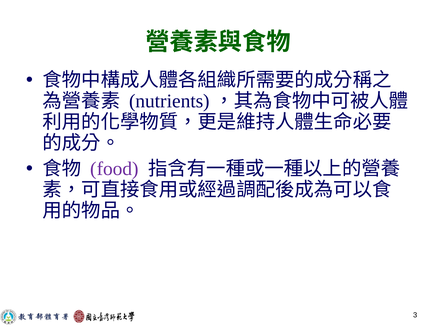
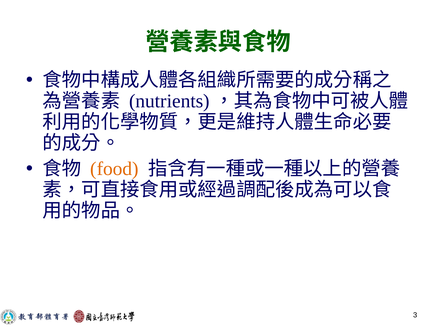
food colour: purple -> orange
